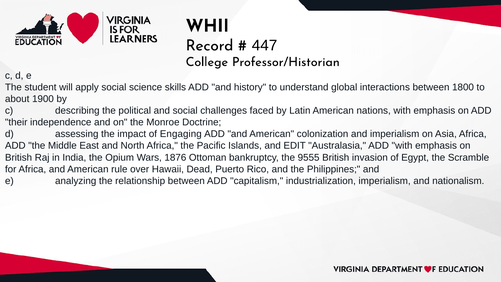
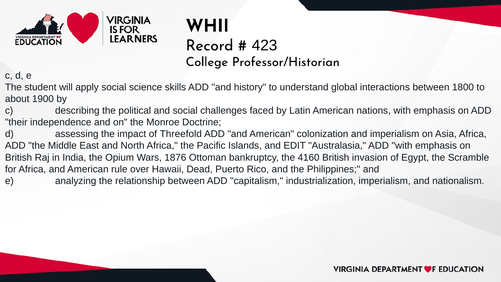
447: 447 -> 423
Engaging: Engaging -> Threefold
9555: 9555 -> 4160
